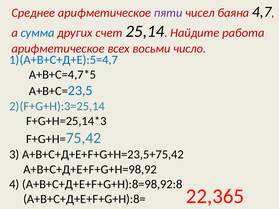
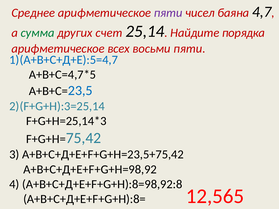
сумма colour: blue -> green
работа: работа -> порядка
восьми число: число -> пяти
22,365: 22,365 -> 12,565
